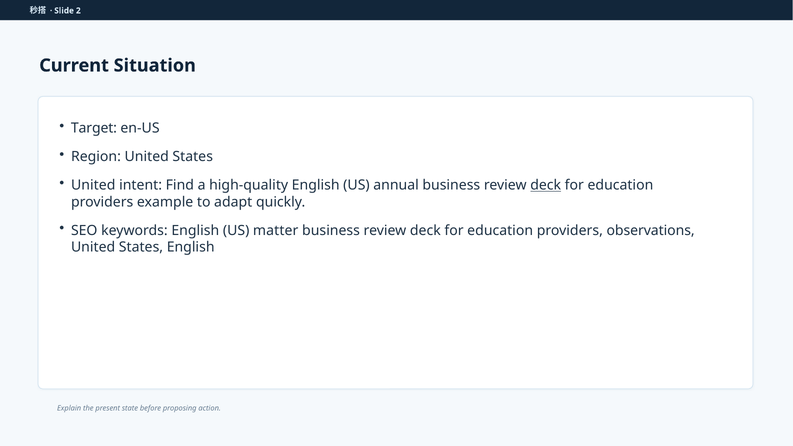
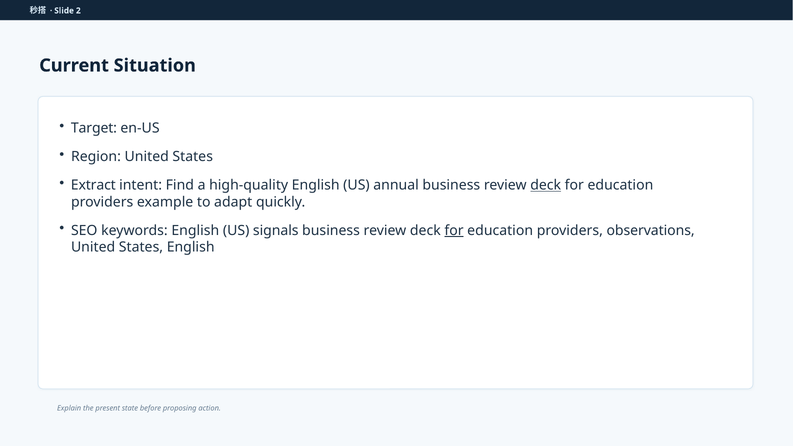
United at (93, 185): United -> Extract
matter: matter -> signals
for at (454, 230) underline: none -> present
